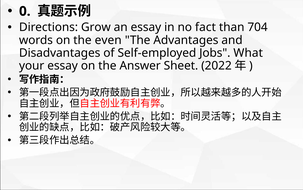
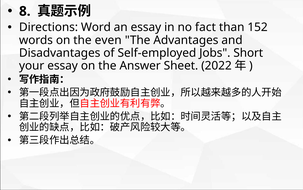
0: 0 -> 8
Grow: Grow -> Word
704: 704 -> 152
What: What -> Short
